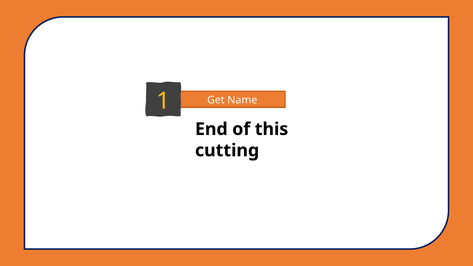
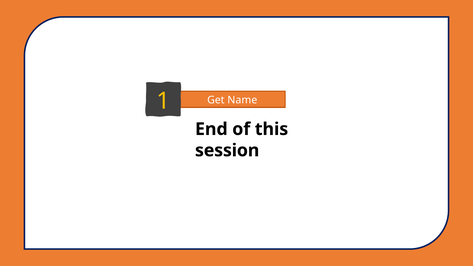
cutting: cutting -> session
